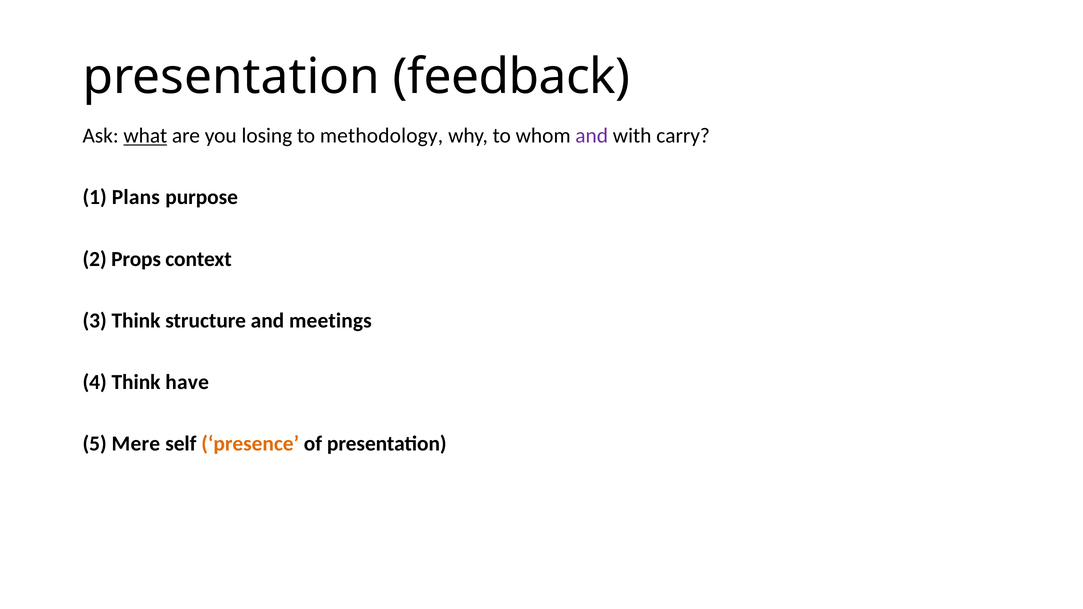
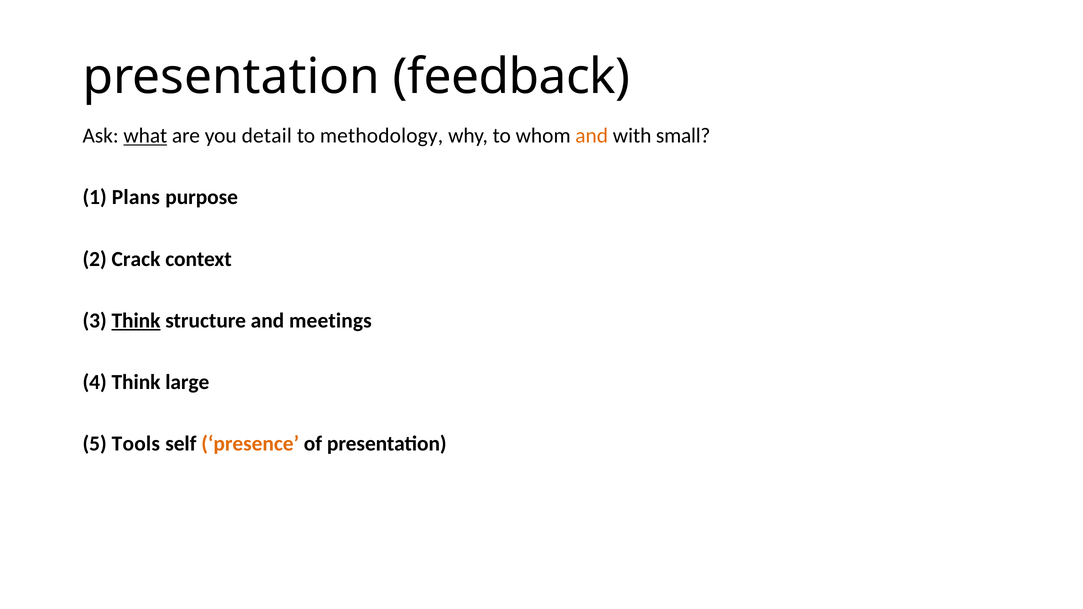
losing: losing -> detail
and at (592, 136) colour: purple -> orange
carry: carry -> small
Props: Props -> Crack
Think at (136, 321) underline: none -> present
have: have -> large
Mere: Mere -> Tools
